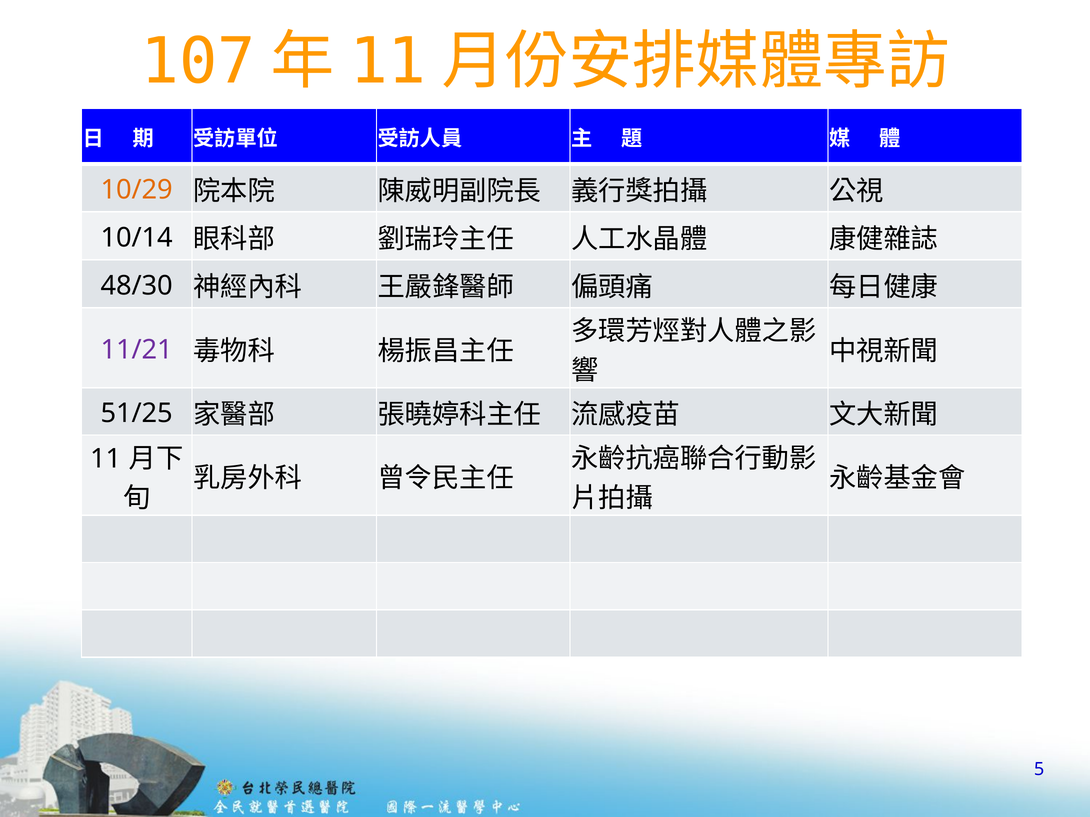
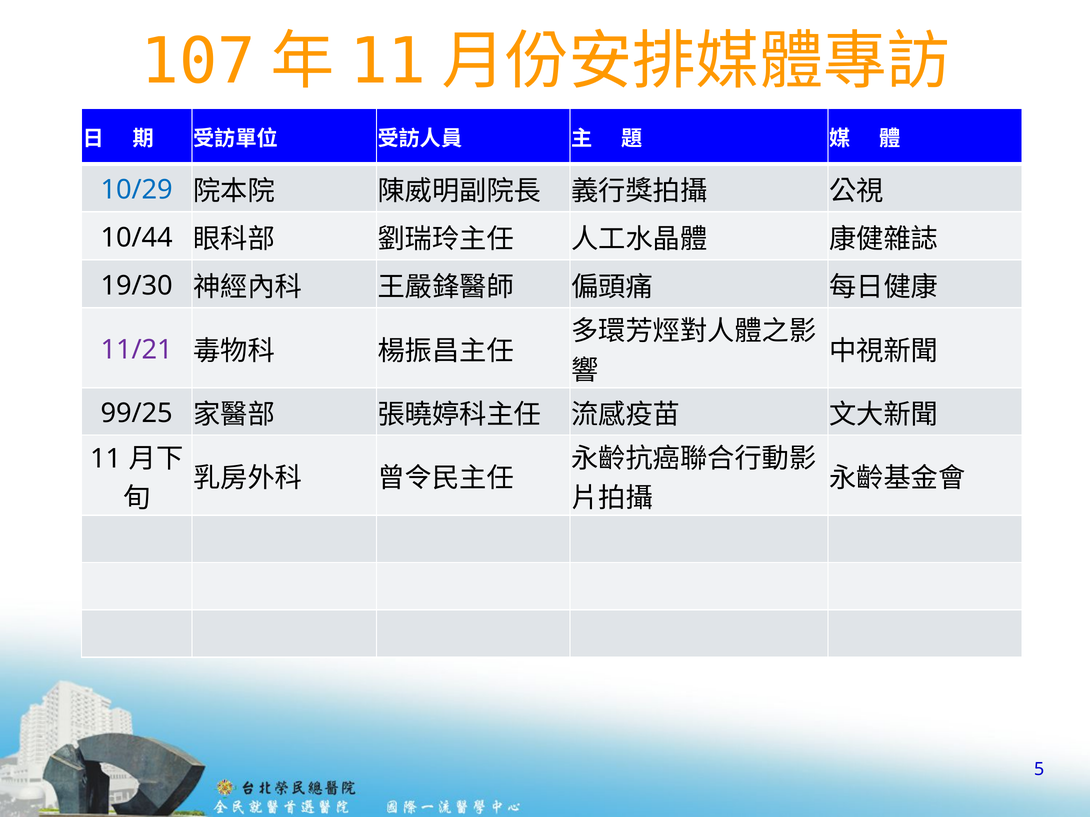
10/29 colour: orange -> blue
10/14: 10/14 -> 10/44
48/30: 48/30 -> 19/30
51/25: 51/25 -> 99/25
